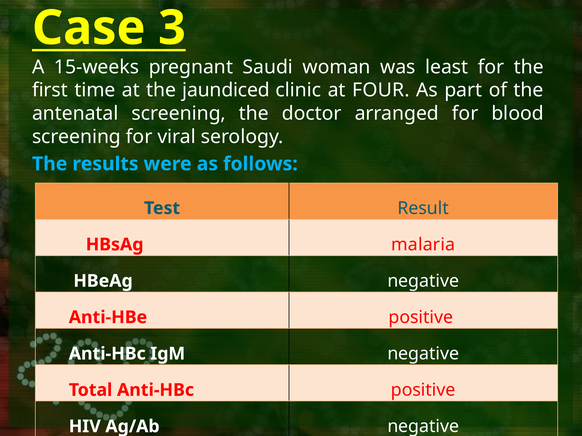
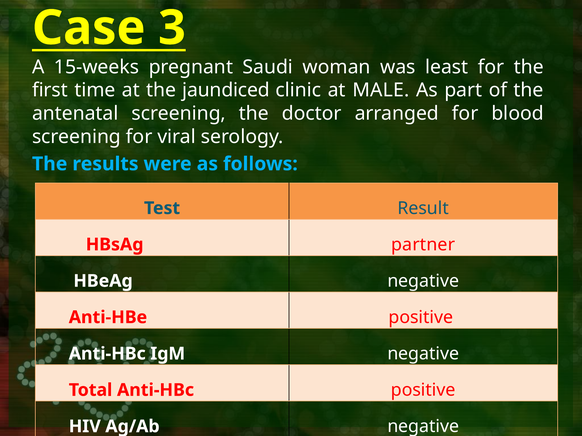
FOUR: FOUR -> MALE
malaria: malaria -> partner
